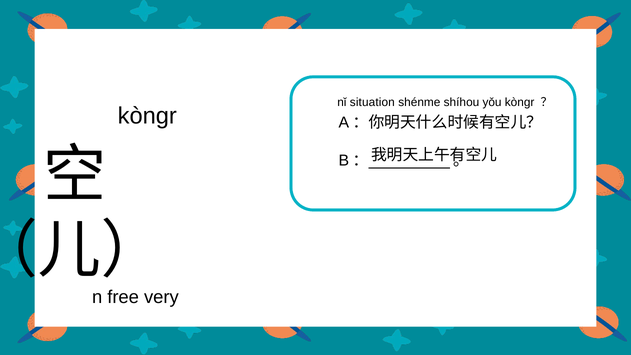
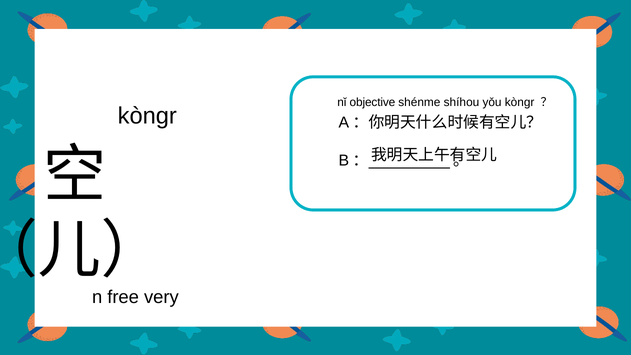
situation: situation -> objective
